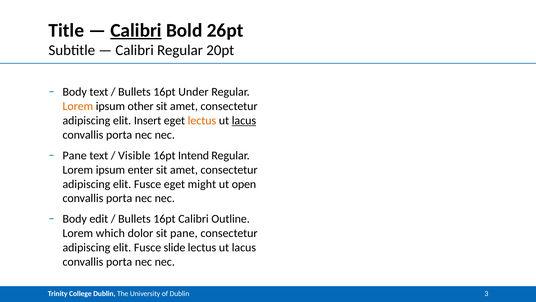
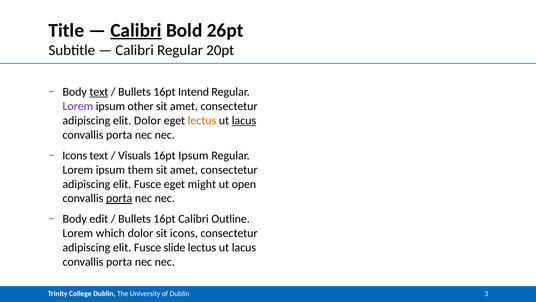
text at (99, 92) underline: none -> present
Under: Under -> Intend
Lorem at (78, 106) colour: orange -> purple
elit Insert: Insert -> Dolor
Pane at (75, 155): Pane -> Icons
Visible: Visible -> Visuals
16pt Intend: Intend -> Ipsum
enter: enter -> them
porta at (119, 198) underline: none -> present
sit pane: pane -> icons
